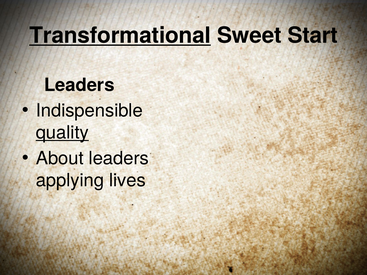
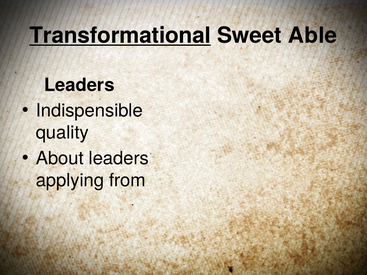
Start: Start -> Able
quality underline: present -> none
lives: lives -> from
